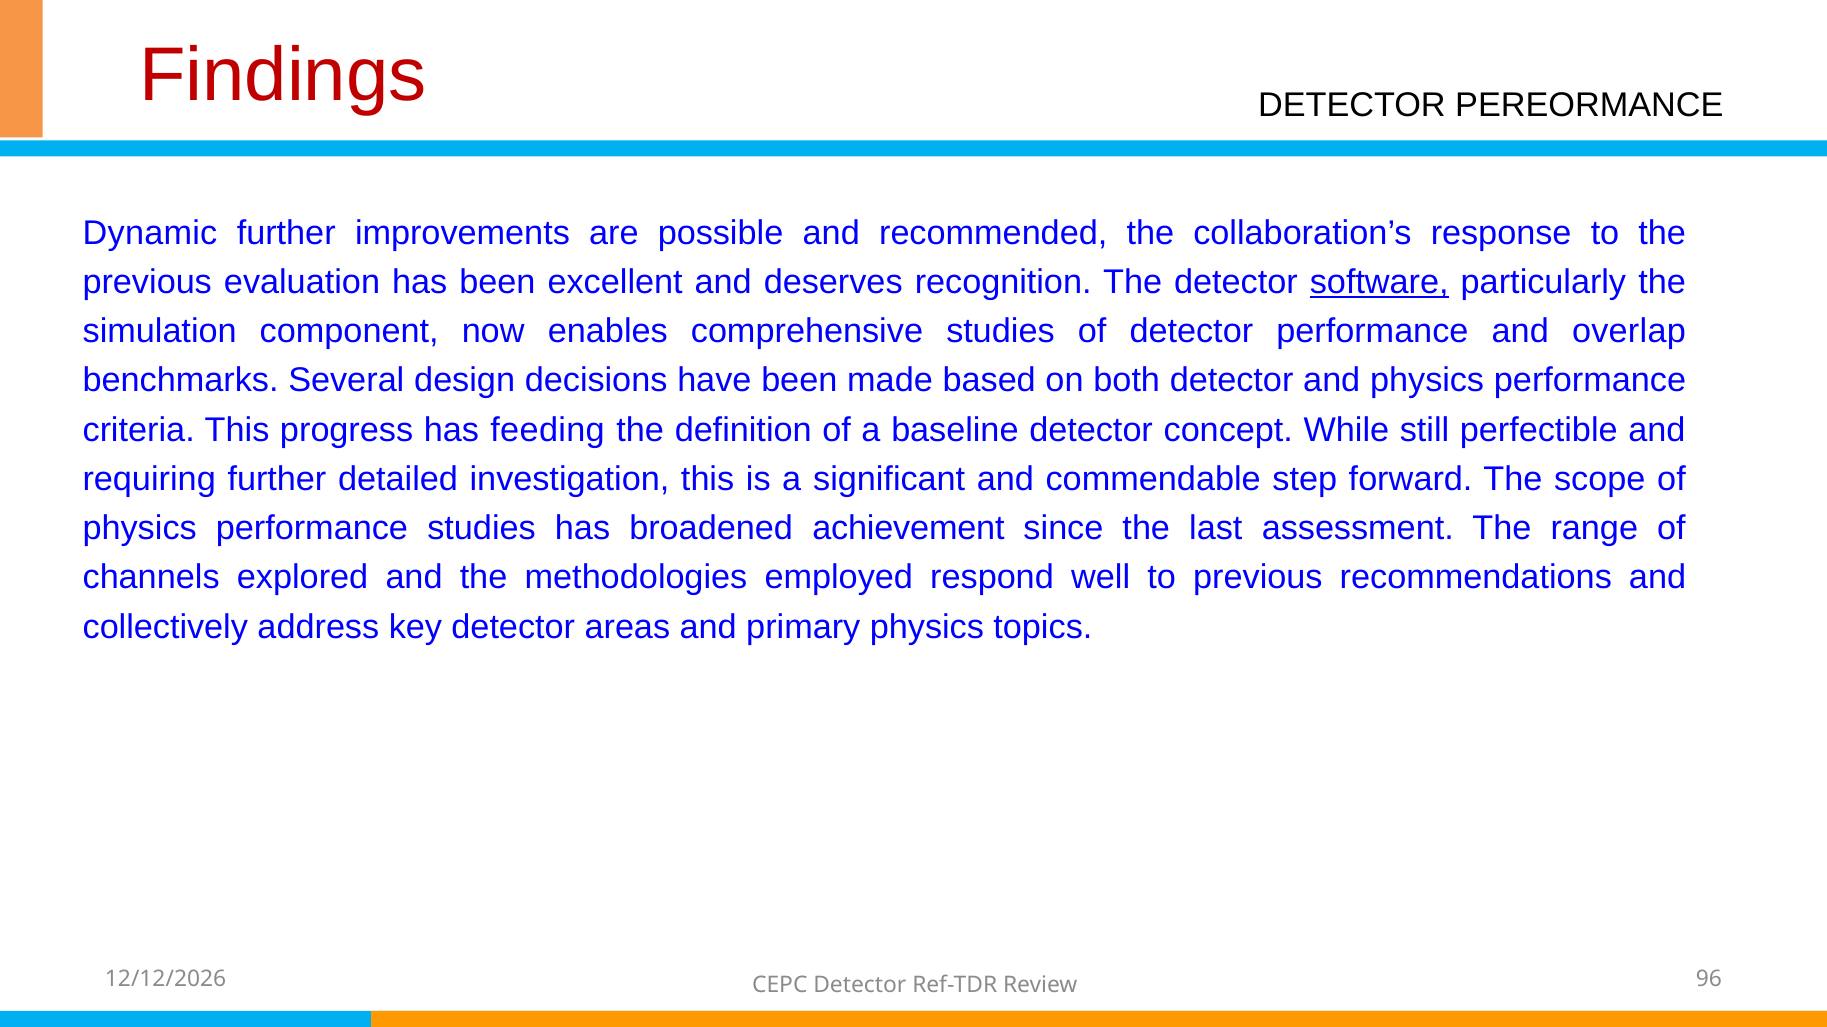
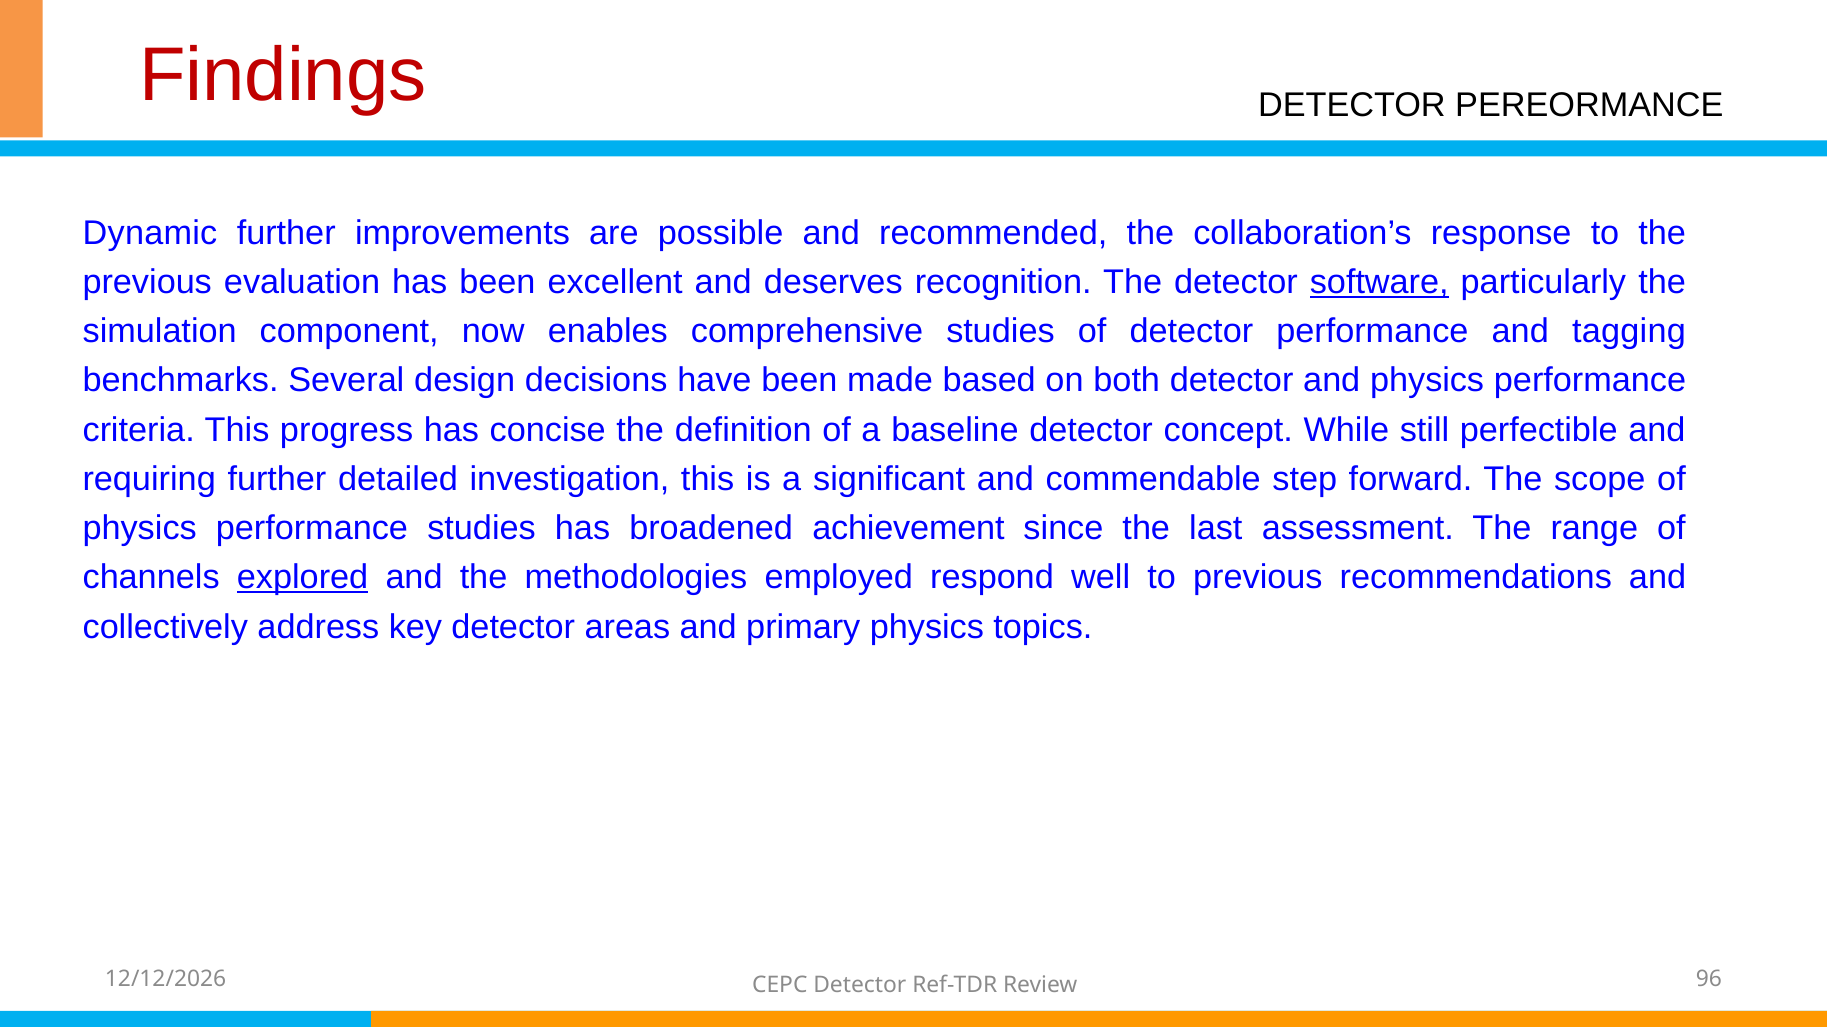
overlap: overlap -> tagging
feeding: feeding -> concise
explored underline: none -> present
